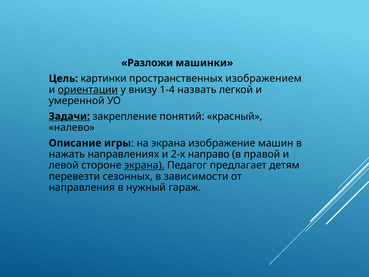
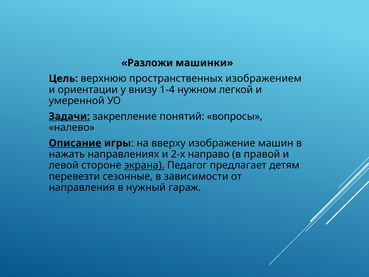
картинки: картинки -> верхнюю
ориентации underline: present -> none
назвать: назвать -> нужном
красный: красный -> вопросы
Описание underline: none -> present
на экрана: экрана -> вверху
сезонных: сезонных -> сезонные
